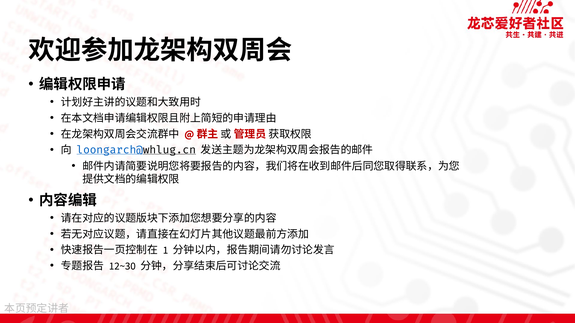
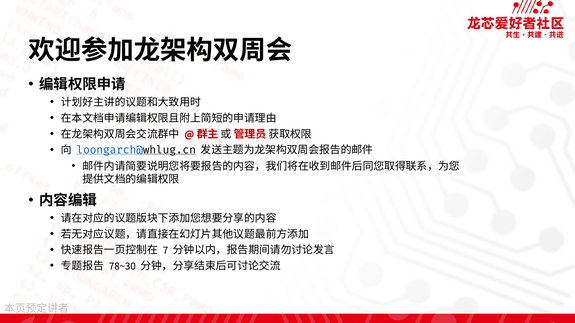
1: 1 -> 7
12~30: 12~30 -> 78~30
